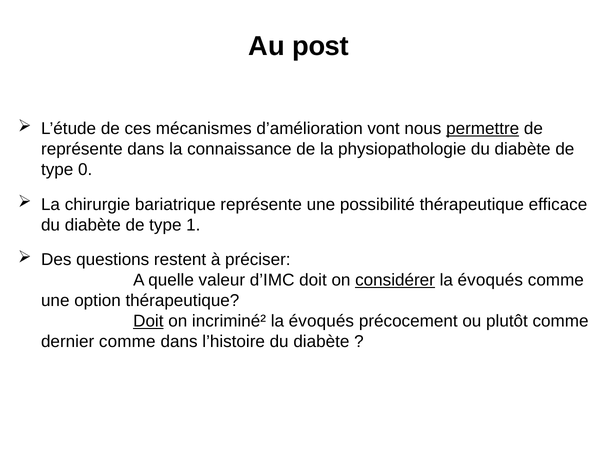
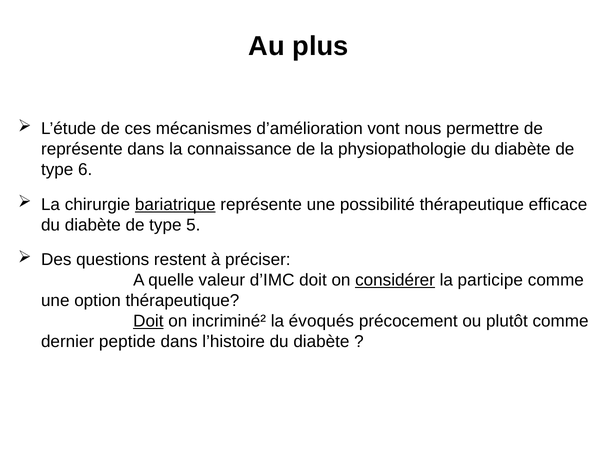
post: post -> plus
permettre underline: present -> none
0: 0 -> 6
bariatrique underline: none -> present
1: 1 -> 5
évoqués at (490, 280): évoqués -> participe
dernier comme: comme -> peptide
